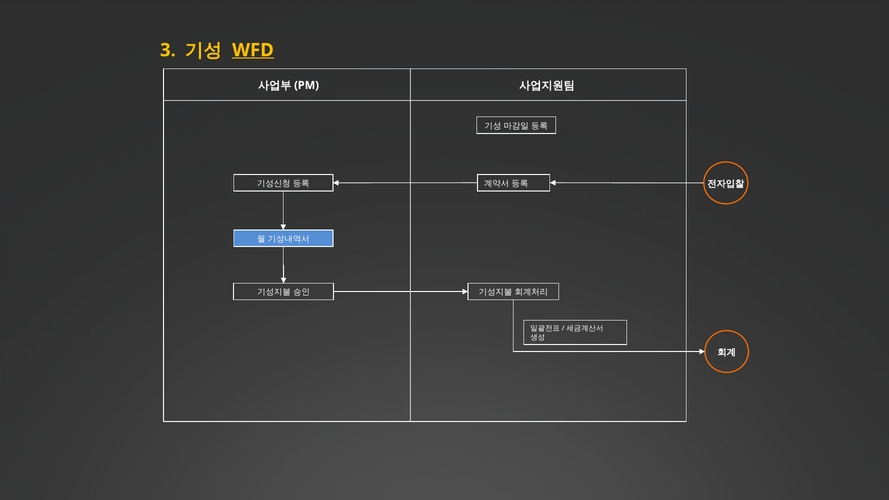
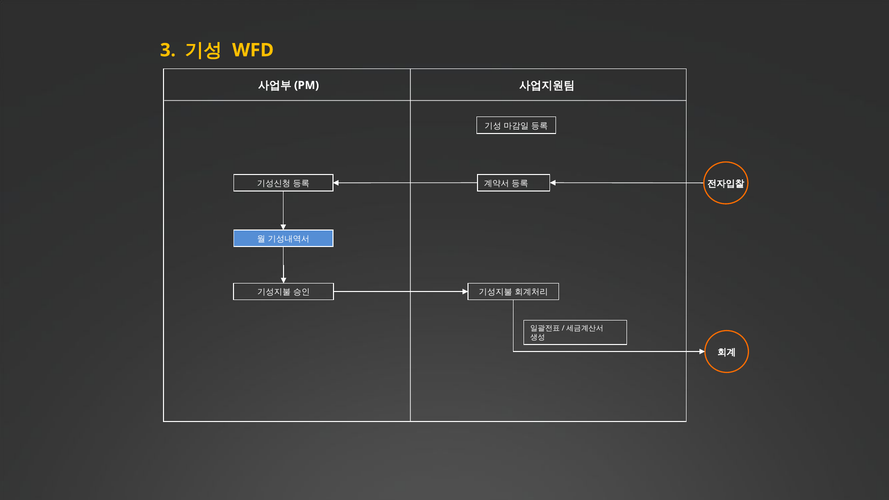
WFD underline: present -> none
